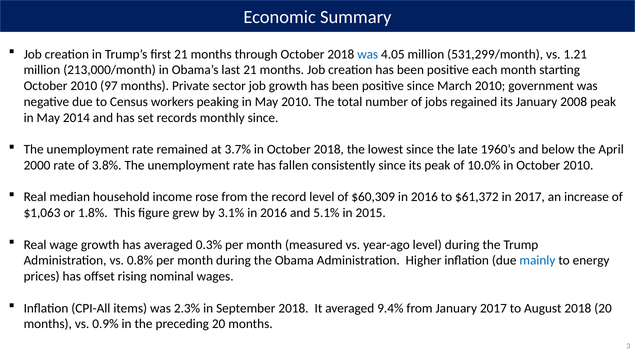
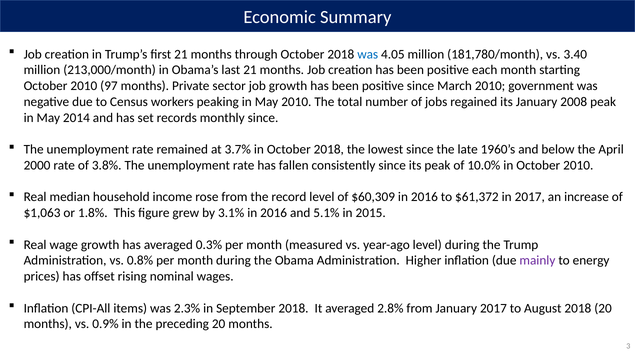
531,299/month: 531,299/month -> 181,780/month
1.21: 1.21 -> 3.40
mainly colour: blue -> purple
9.4%: 9.4% -> 2.8%
